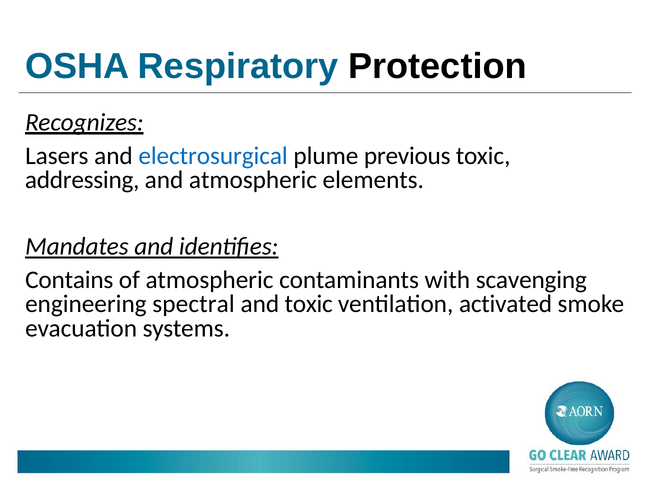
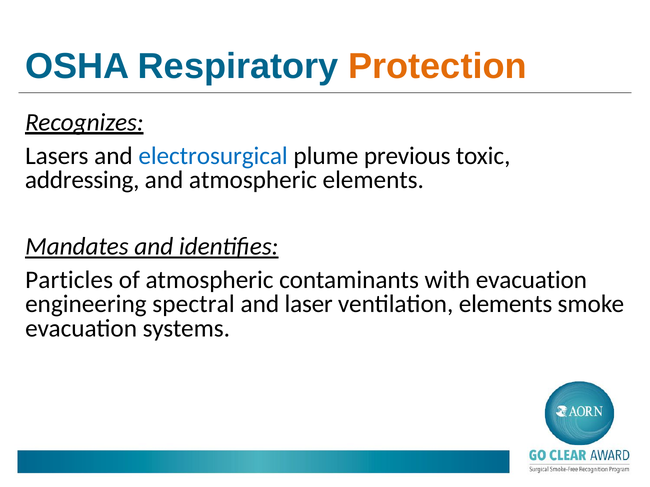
Protection colour: black -> orange
Contains: Contains -> Particles
with scavenging: scavenging -> evacuation
and toxic: toxic -> laser
ventilation activated: activated -> elements
